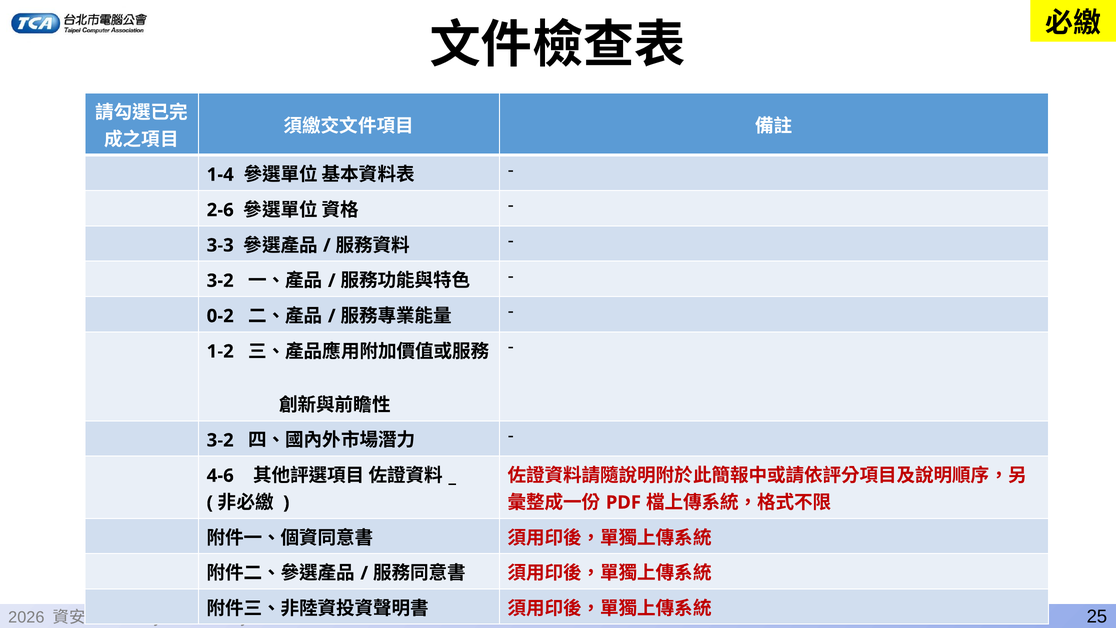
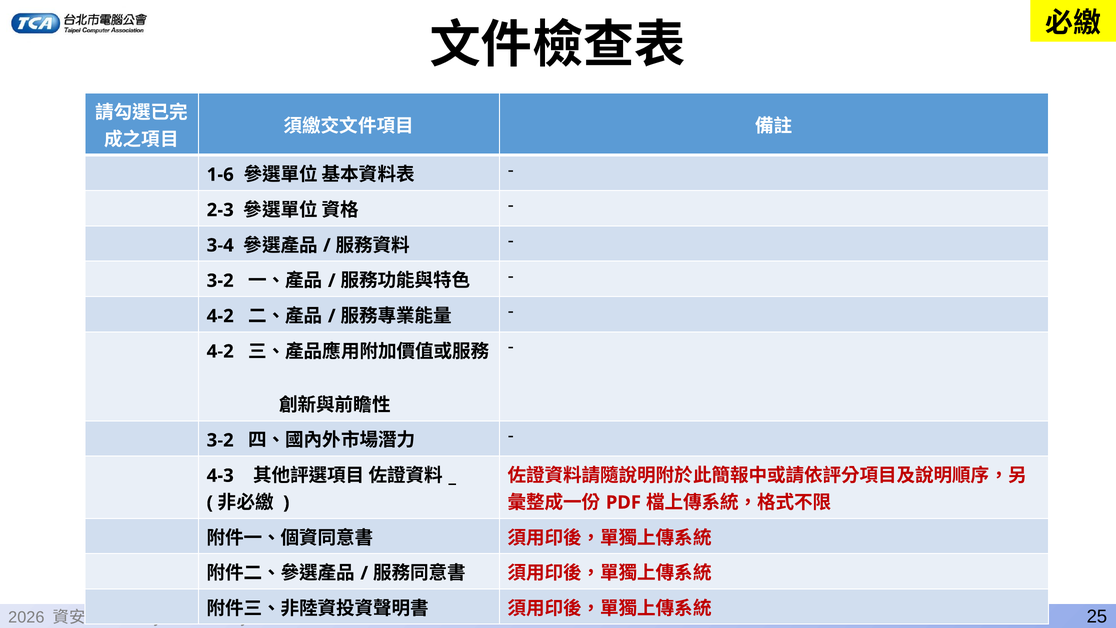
1-4: 1-4 -> 1-6
2-6: 2-6 -> 2-3
3-3: 3-3 -> 3-4
0-2 at (220, 316): 0-2 -> 4-2
1-2 at (220, 351): 1-2 -> 4-2
4-6: 4-6 -> 4-3
